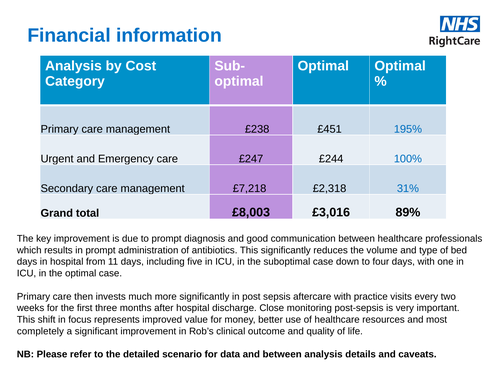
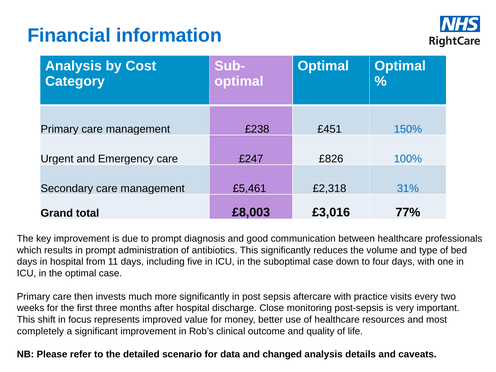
195%: 195% -> 150%
£244: £244 -> £826
£7,218: £7,218 -> £5,461
89%: 89% -> 77%
and between: between -> changed
